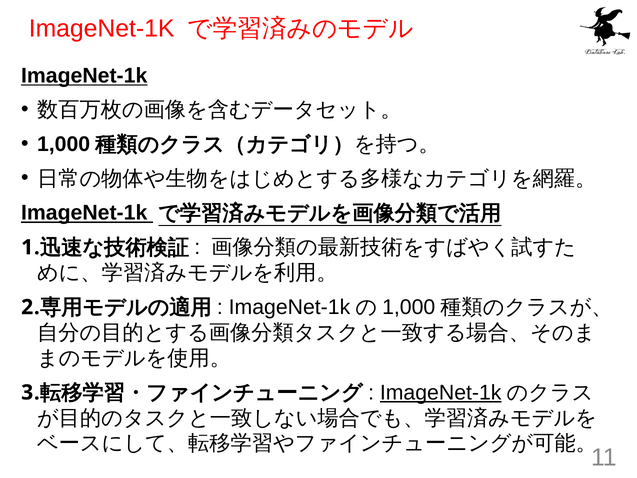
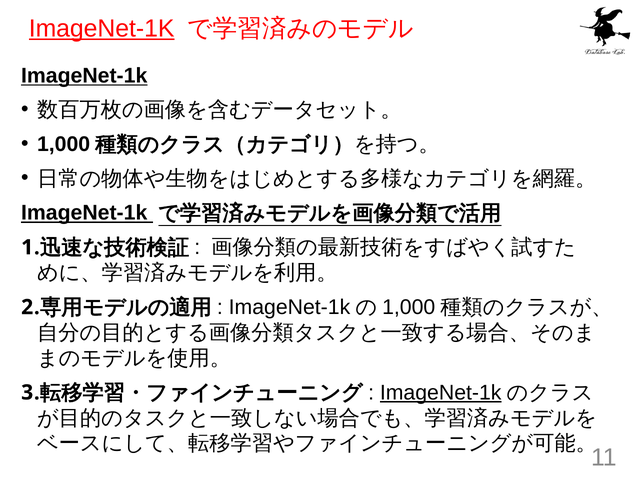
ImageNet-1K at (102, 29) underline: none -> present
